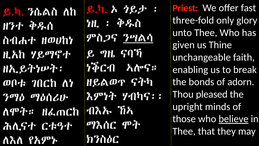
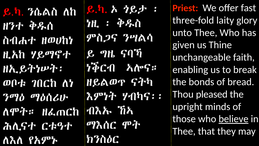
only: only -> laity
ንሣልሳ underline: present -> none
adorn: adorn -> bread
